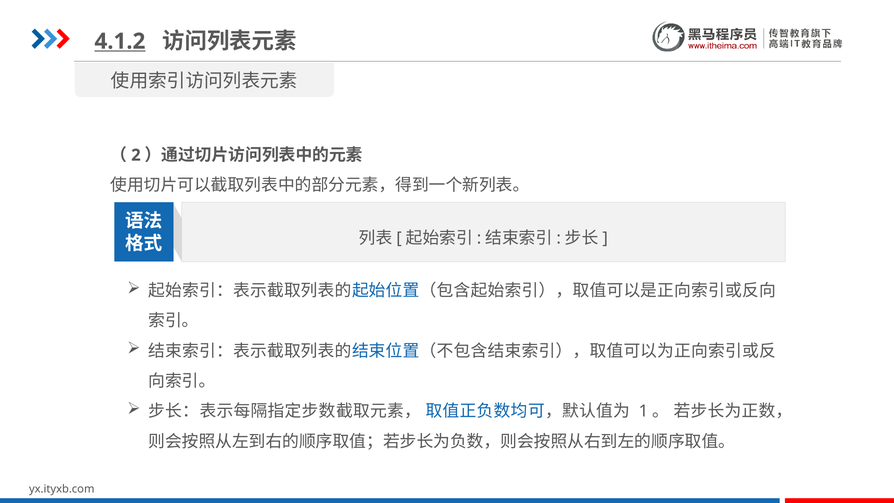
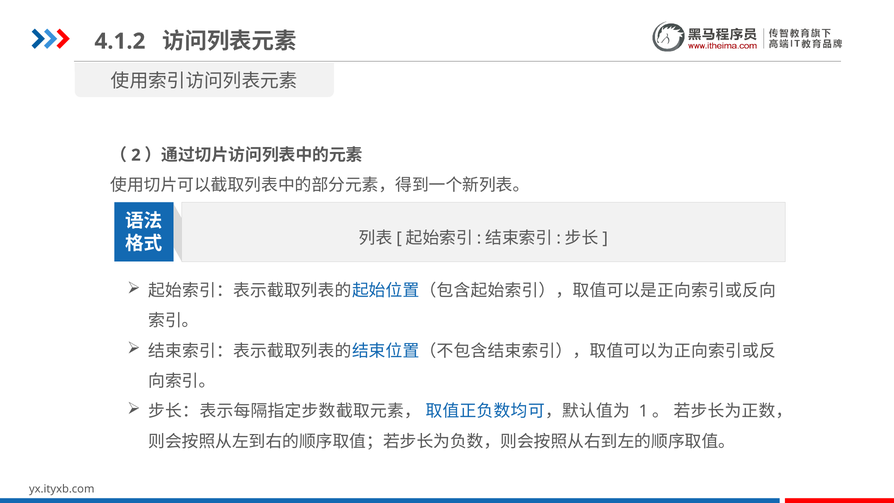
4.1.2 underline: present -> none
